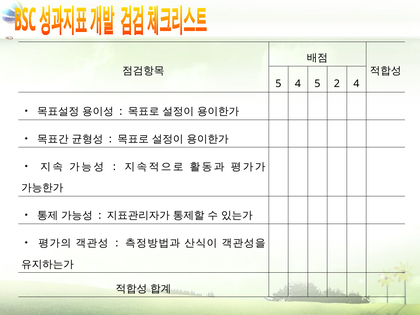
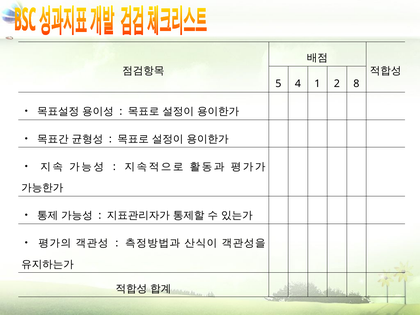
4 5: 5 -> 1
2 4: 4 -> 8
